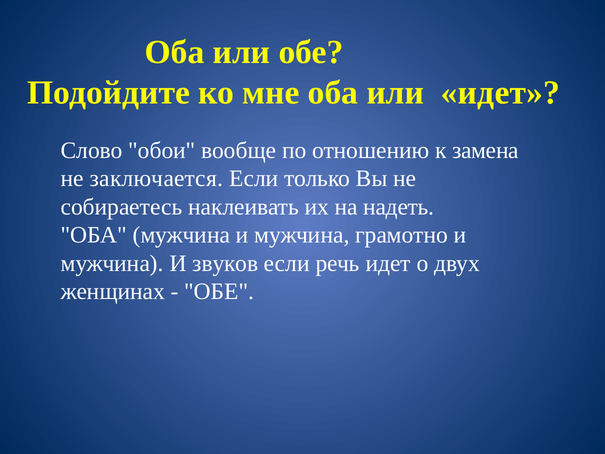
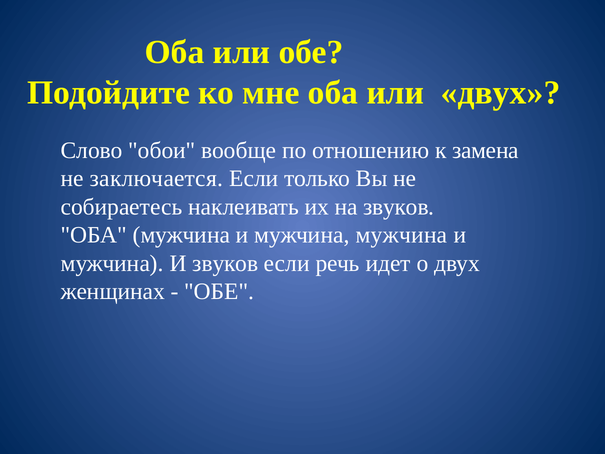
или идет: идет -> двух
на надеть: надеть -> звуков
мужчина грамотно: грамотно -> мужчина
